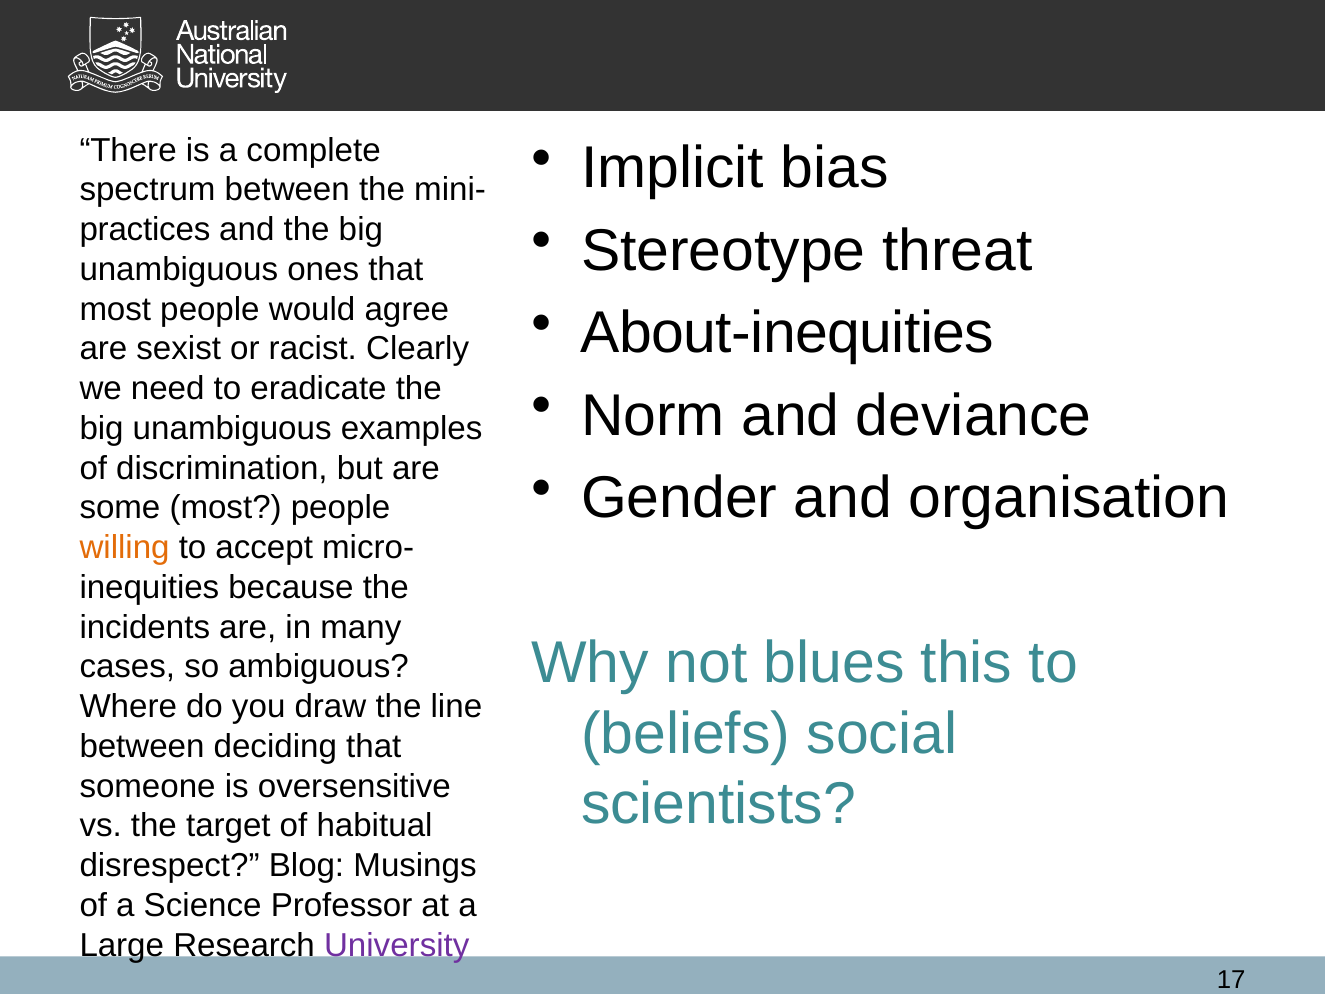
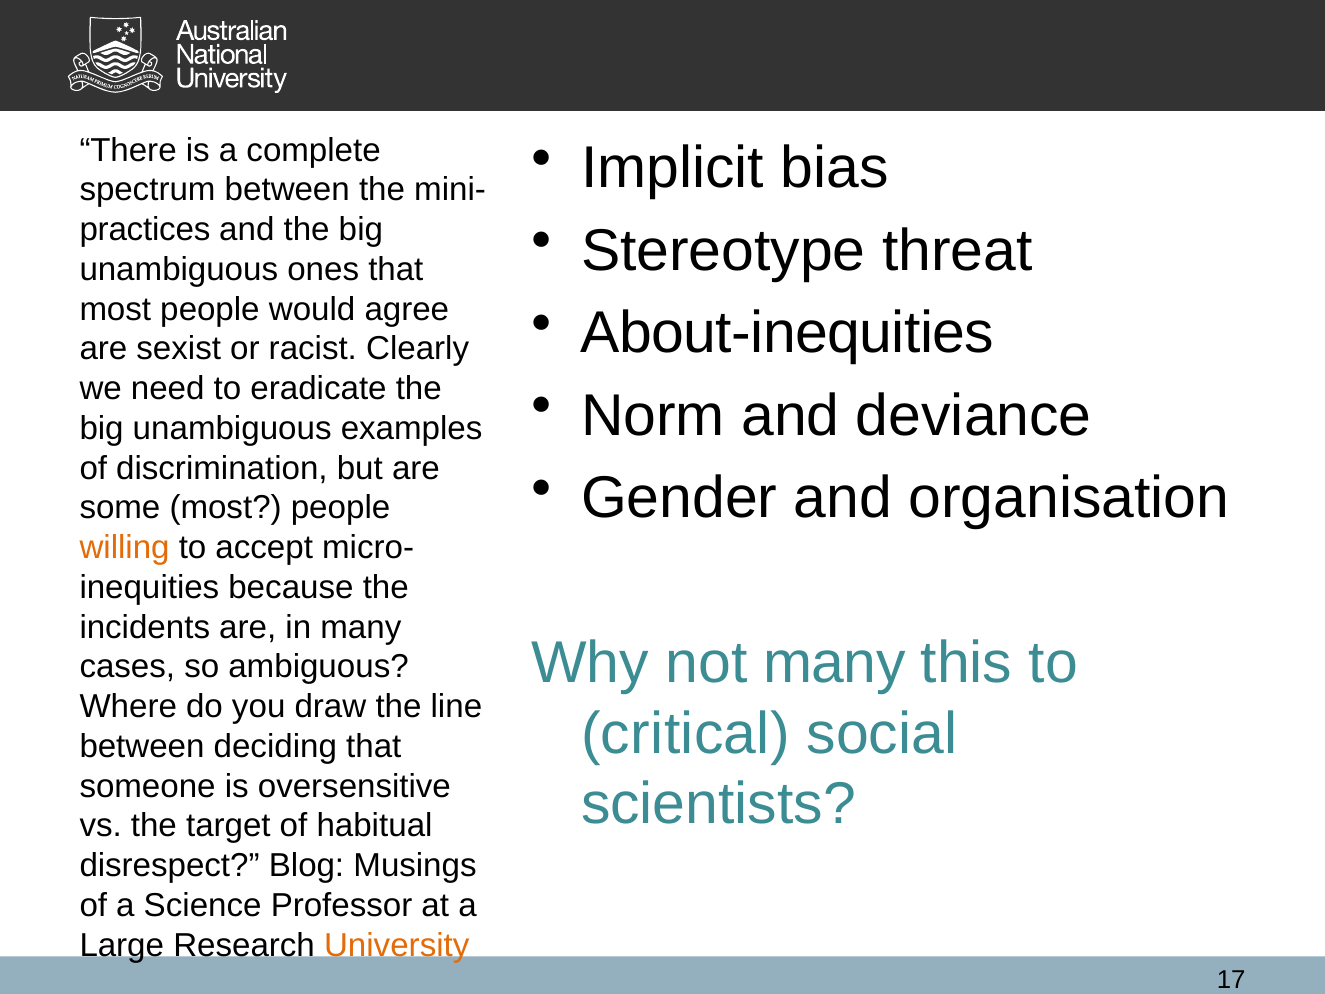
not blues: blues -> many
beliefs: beliefs -> critical
University colour: purple -> orange
